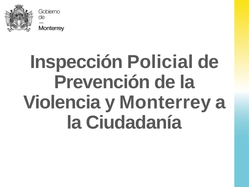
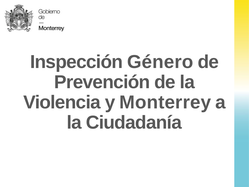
Policial: Policial -> Género
